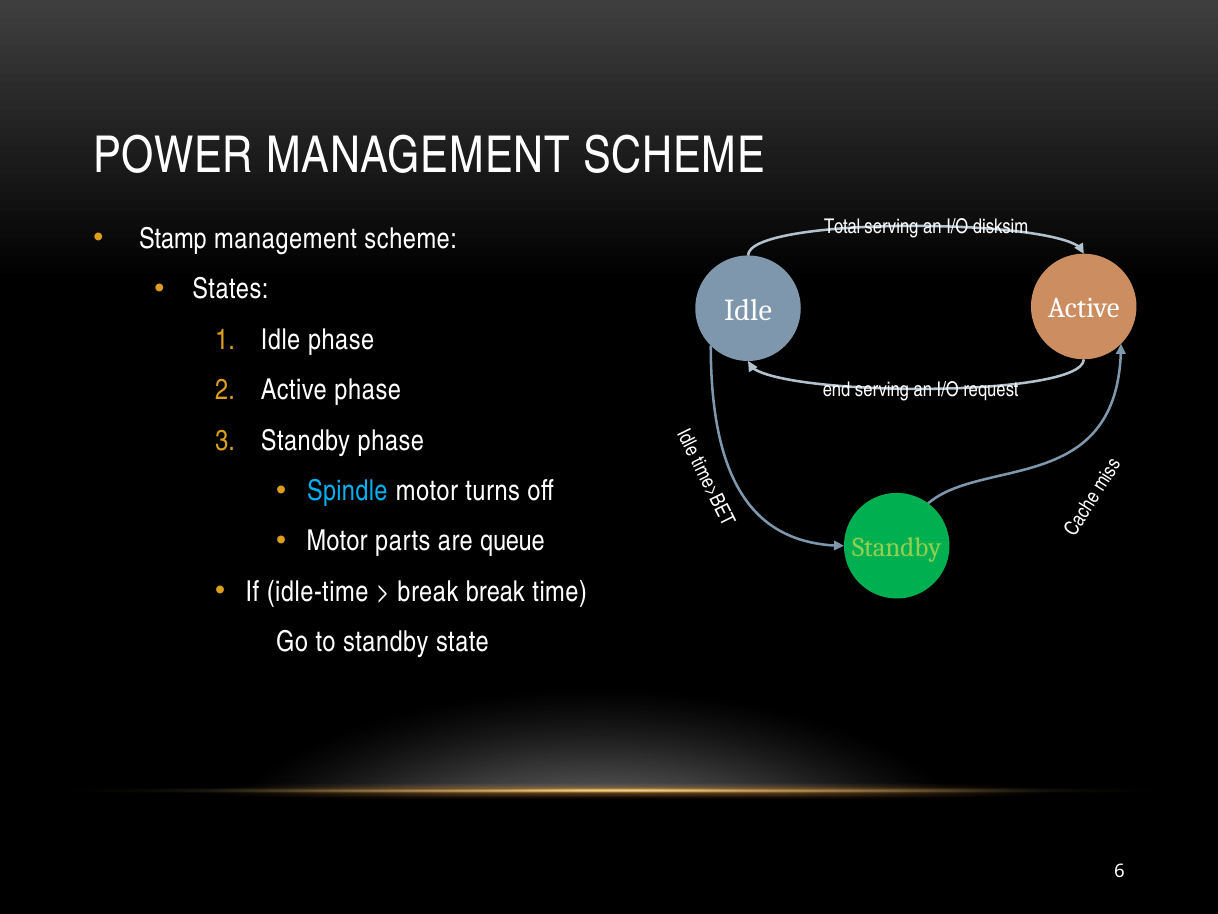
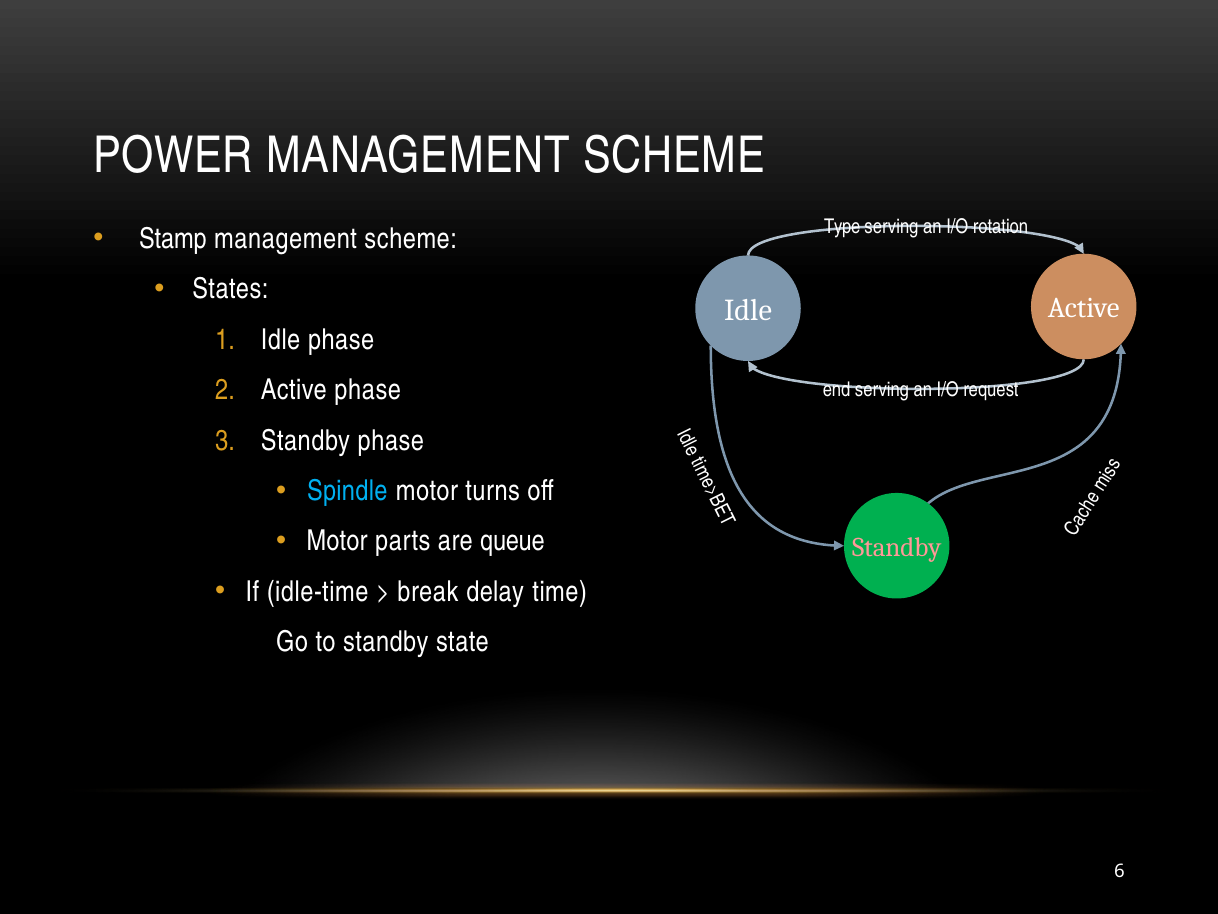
Total: Total -> Type
disksim: disksim -> rotation
Standby at (897, 547) colour: light green -> pink
break break: break -> delay
